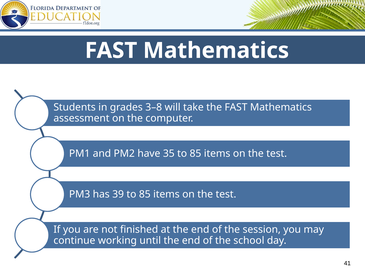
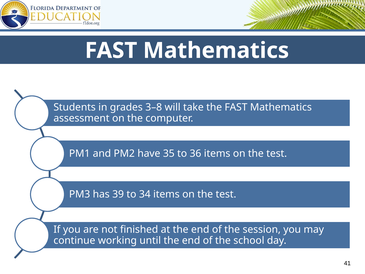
35 to 85: 85 -> 36
39 to 85: 85 -> 34
